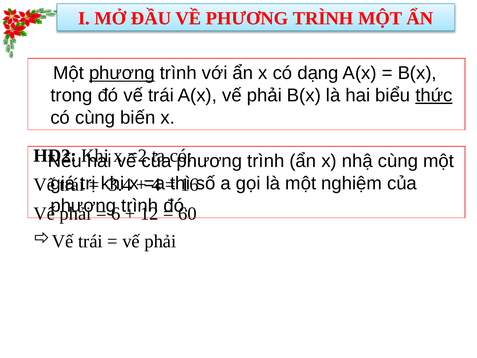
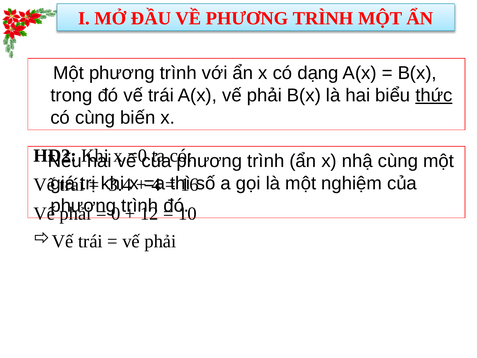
phương at (122, 73) underline: present -> none
=2: =2 -> =0
6: 6 -> 0
60: 60 -> 10
